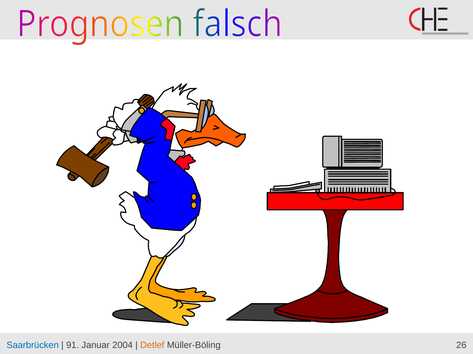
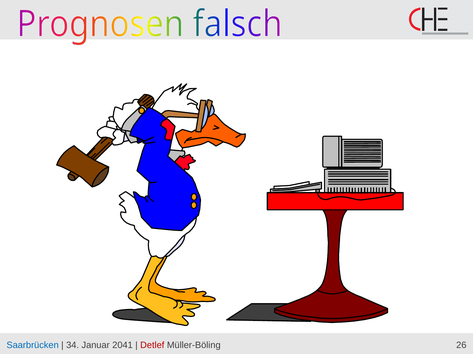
91: 91 -> 34
2004: 2004 -> 2041
Detlef colour: orange -> red
